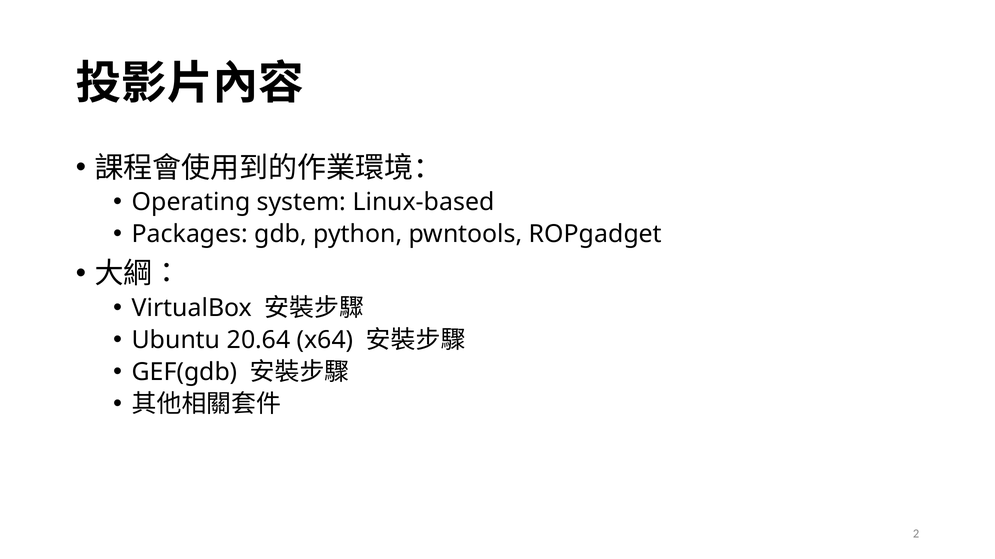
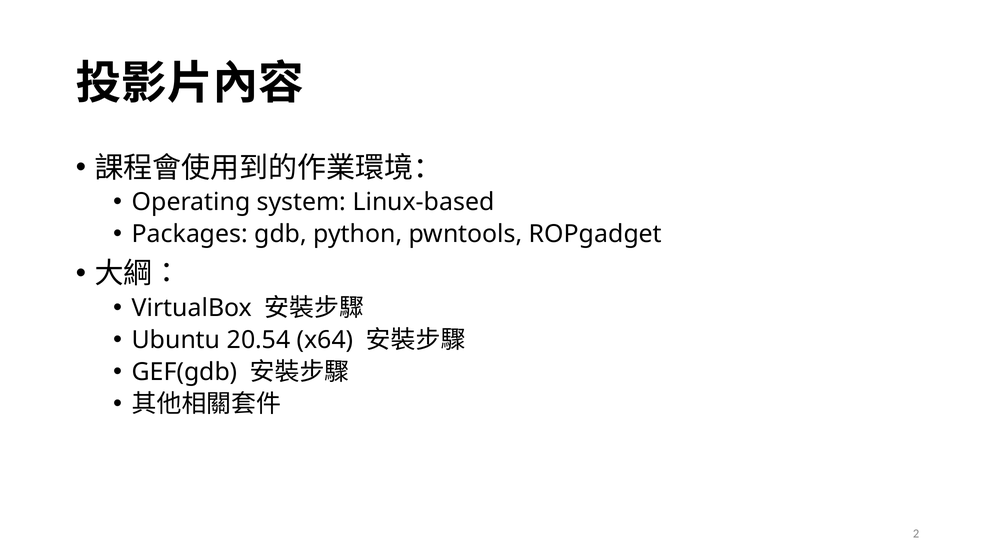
20.64: 20.64 -> 20.54
